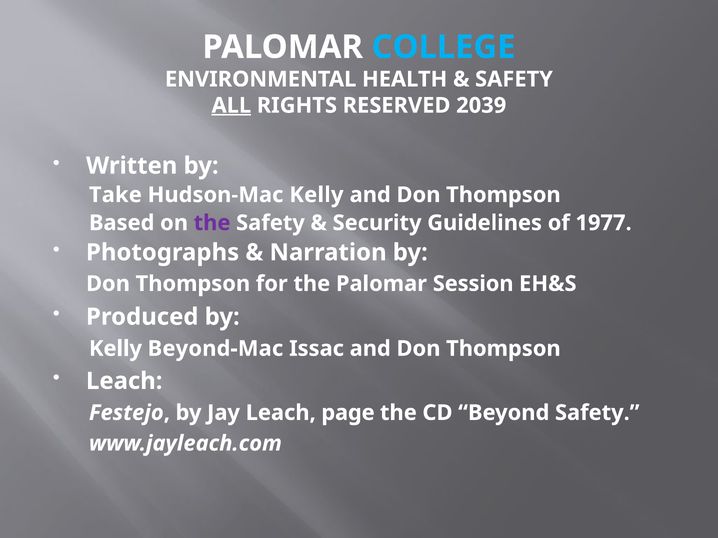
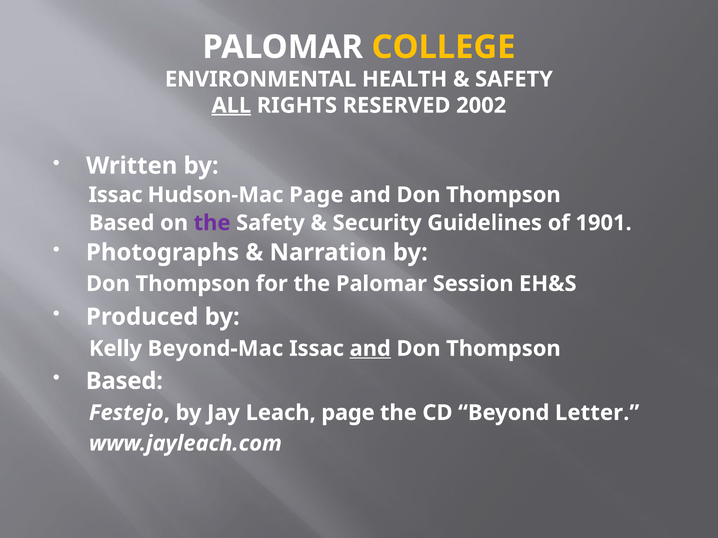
COLLEGE colour: light blue -> yellow
2039: 2039 -> 2002
Take at (115, 195): Take -> Issac
Hudson-Mac Kelly: Kelly -> Page
1977: 1977 -> 1901
and at (370, 349) underline: none -> present
Leach at (124, 381): Leach -> Based
Beyond Safety: Safety -> Letter
